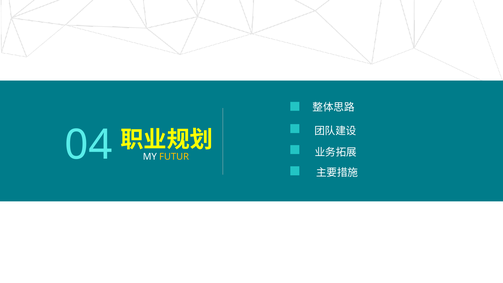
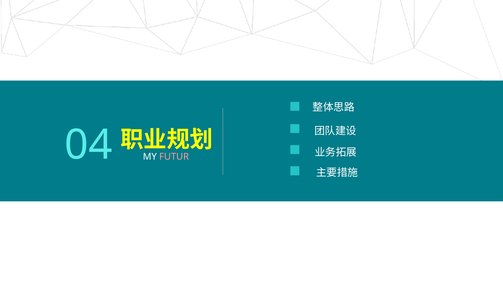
FUTUR colour: yellow -> pink
